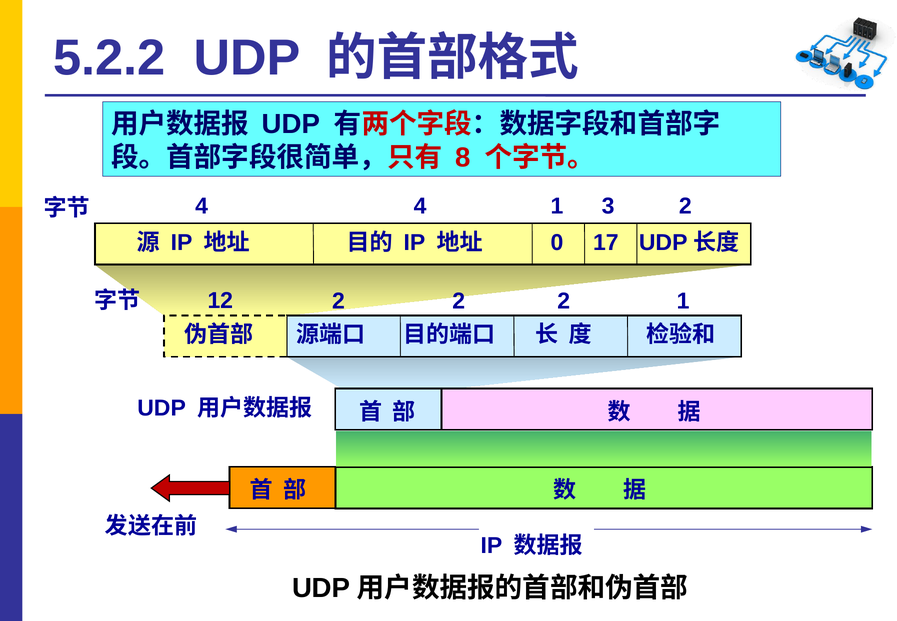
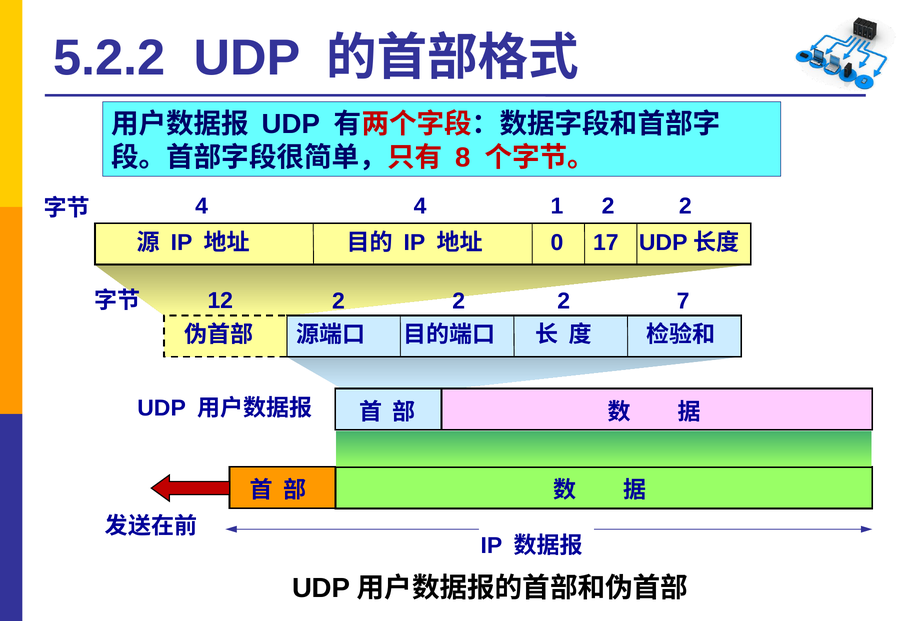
1 3: 3 -> 2
2 1: 1 -> 7
